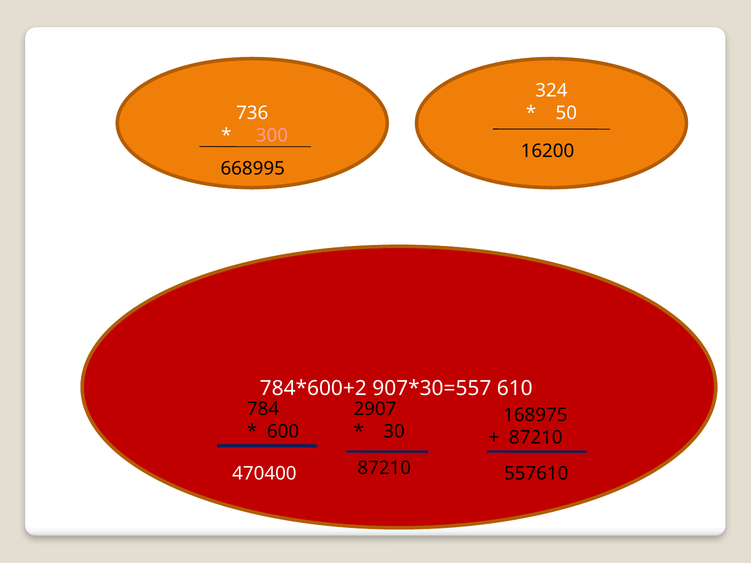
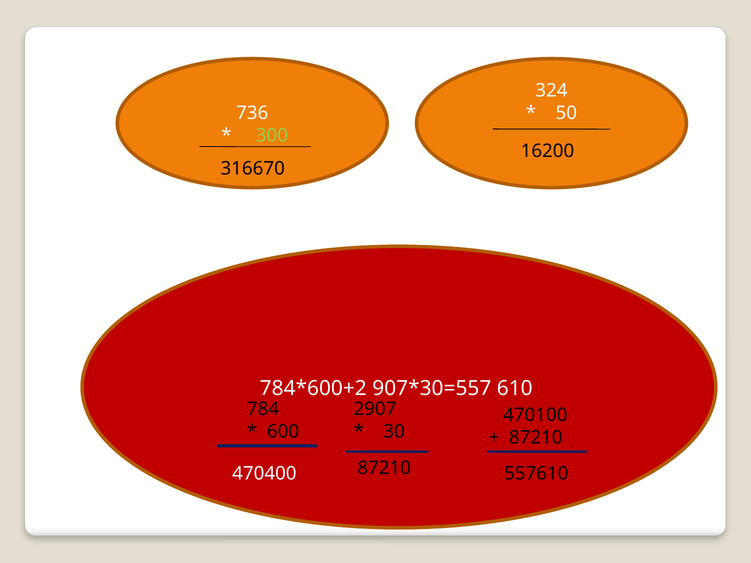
300 colour: pink -> light green
668995: 668995 -> 316670
168975: 168975 -> 470100
